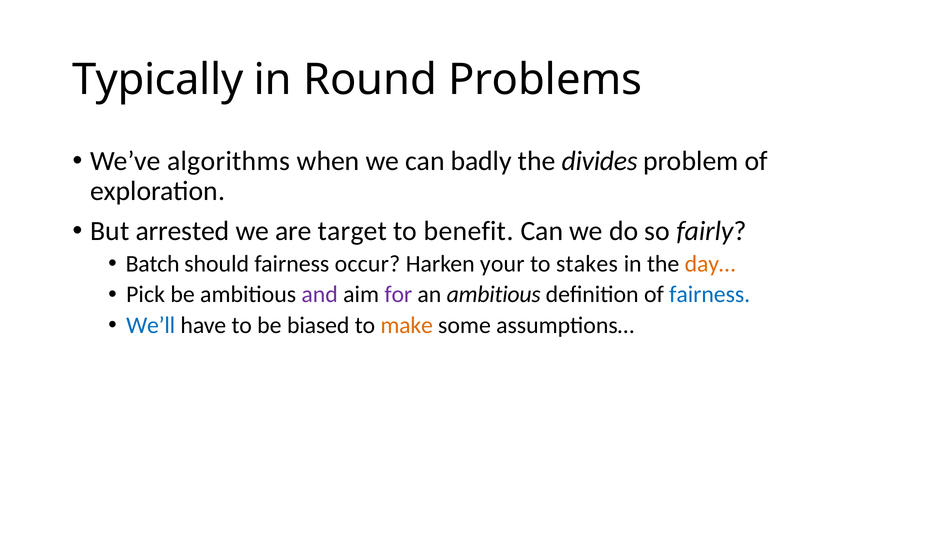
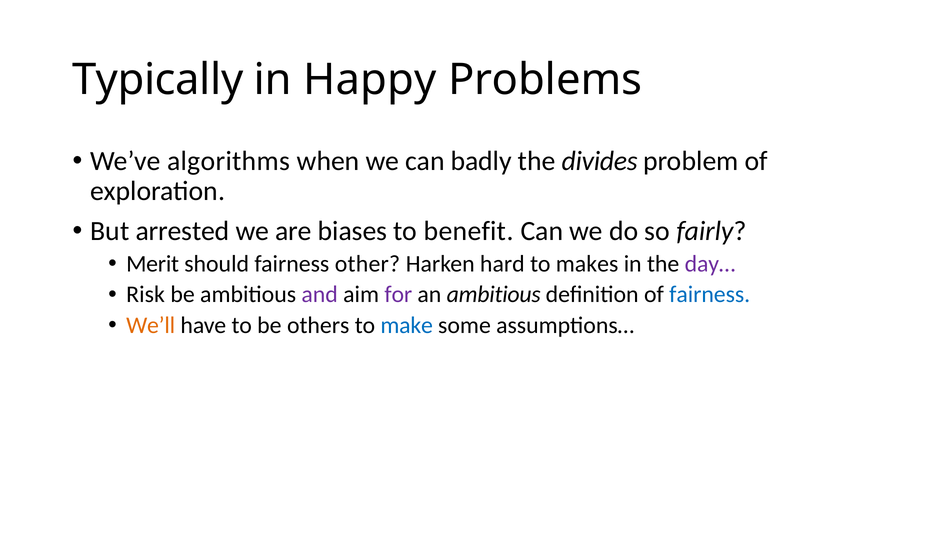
Round: Round -> Happy
target: target -> biases
Batch: Batch -> Merit
occur: occur -> other
your: your -> hard
stakes: stakes -> makes
day… colour: orange -> purple
Pick: Pick -> Risk
We’ll colour: blue -> orange
biased: biased -> others
make colour: orange -> blue
